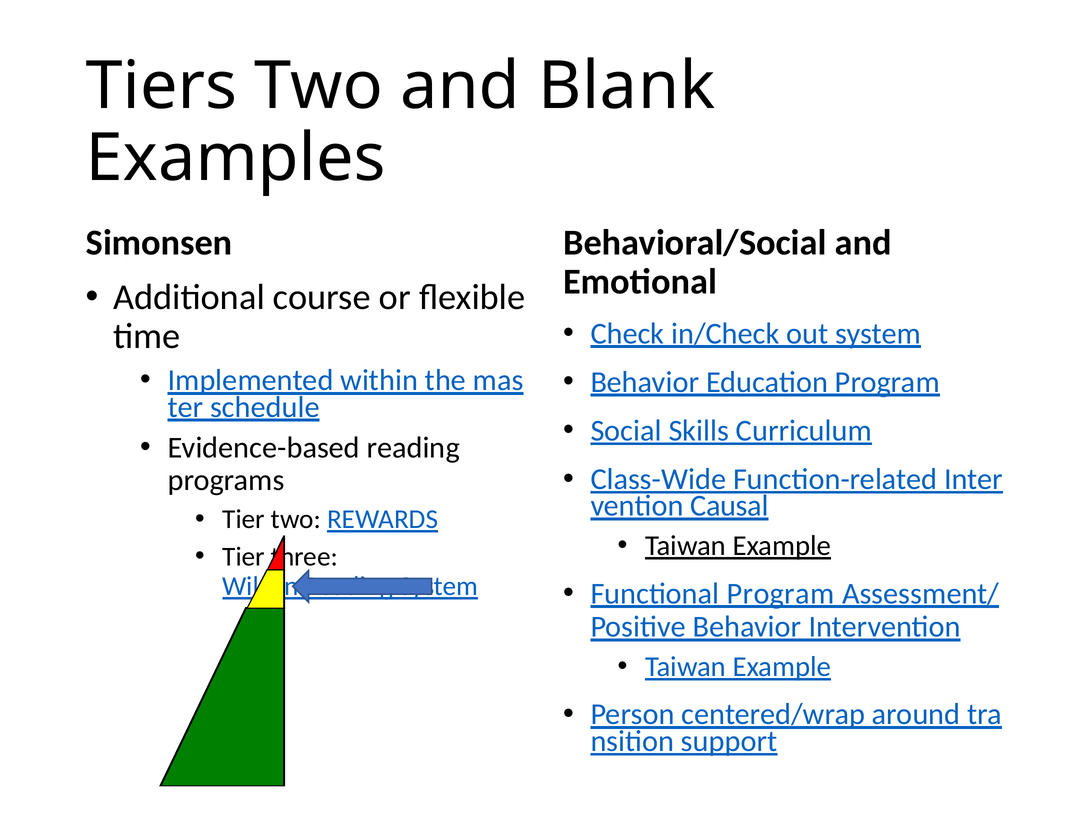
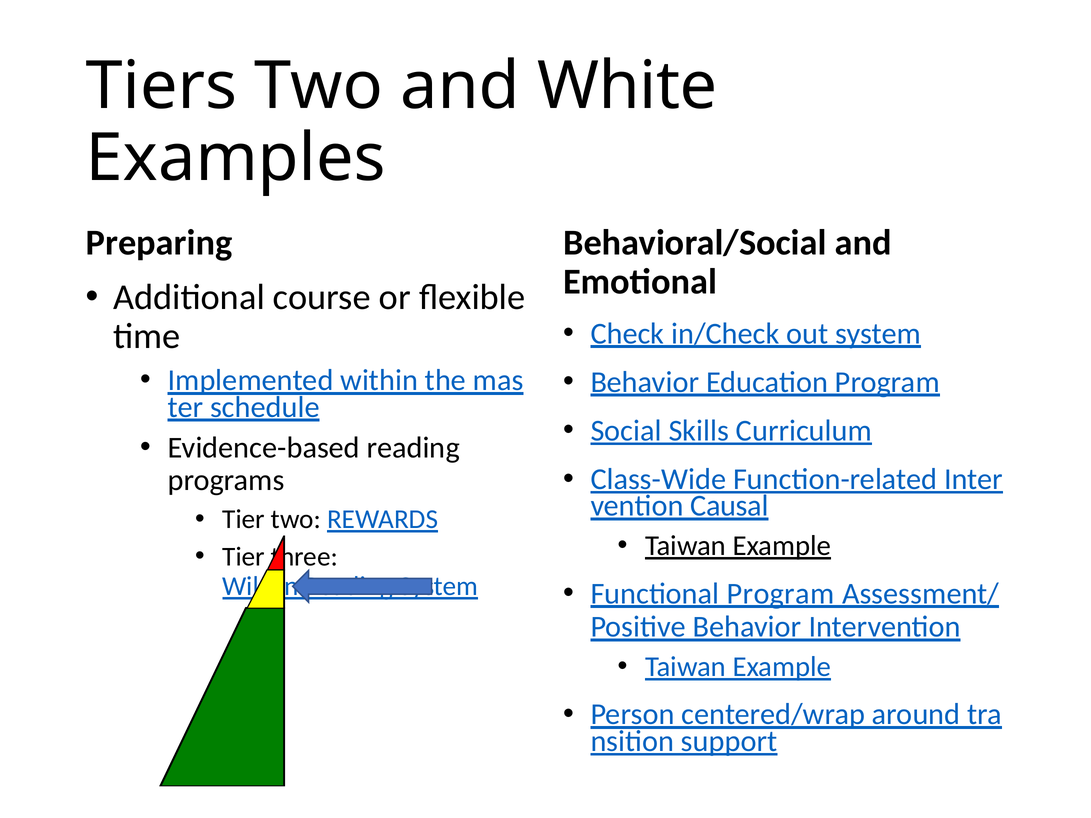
Blank: Blank -> White
Simonsen: Simonsen -> Preparing
